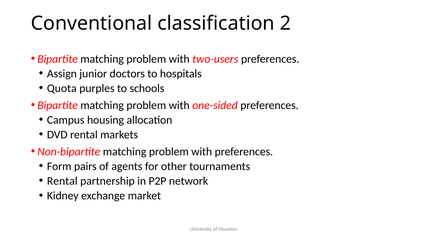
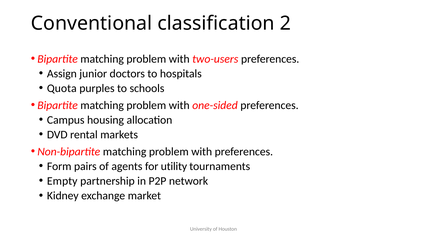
other: other -> utility
Rental at (62, 181): Rental -> Empty
